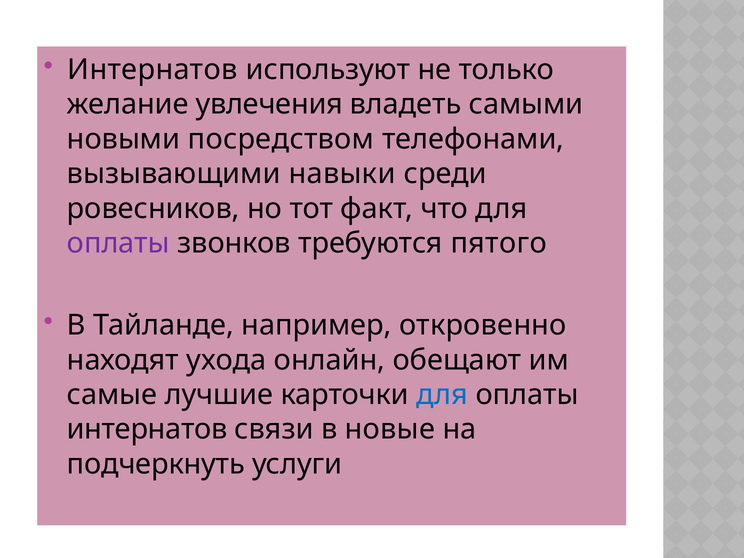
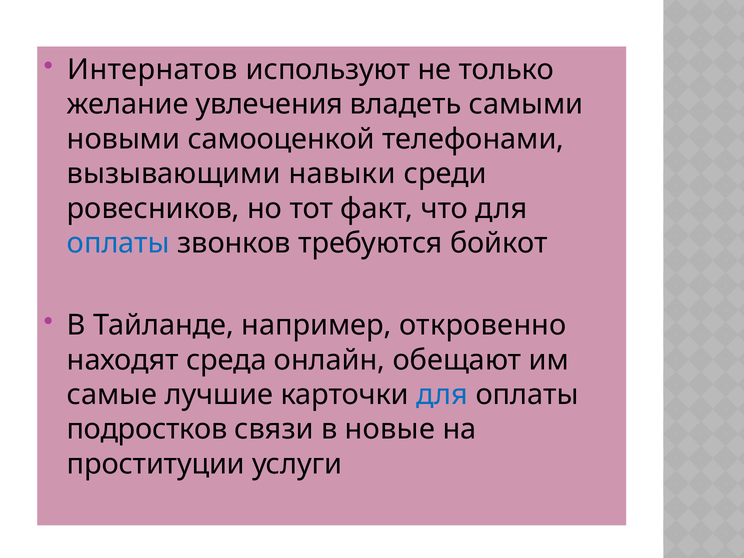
посредством: посредством -> самооценкой
оплаты at (118, 243) colour: purple -> blue
пятого: пятого -> бойкот
ухода: ухода -> среда
интернатов at (147, 429): интернатов -> подростков
подчеркнуть: подчеркнуть -> проституции
